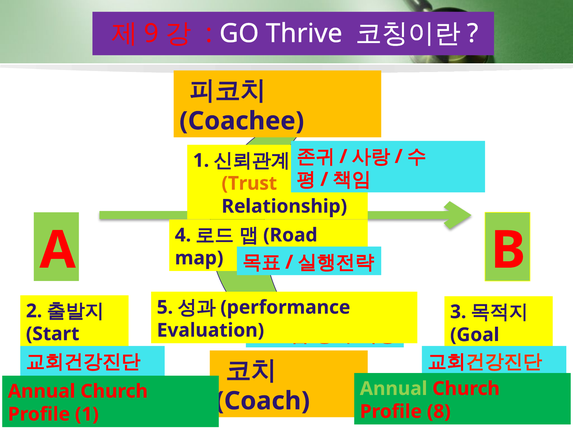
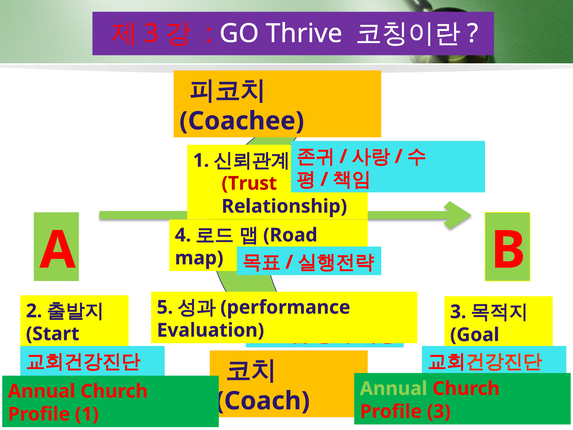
9 at (151, 33): 9 -> 3
Trust colour: orange -> red
Profile 8: 8 -> 3
